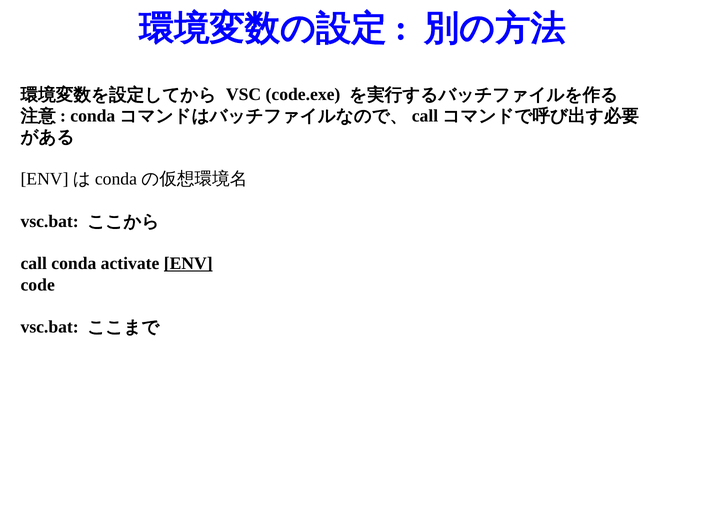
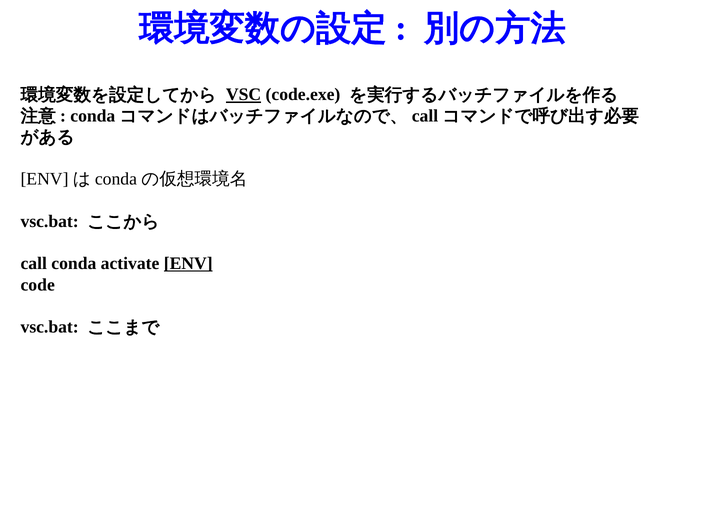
VSC underline: none -> present
